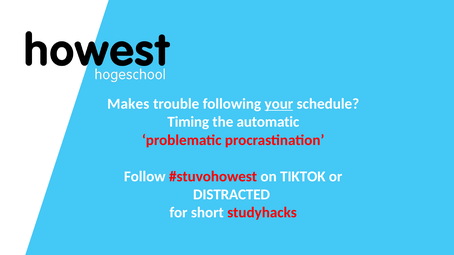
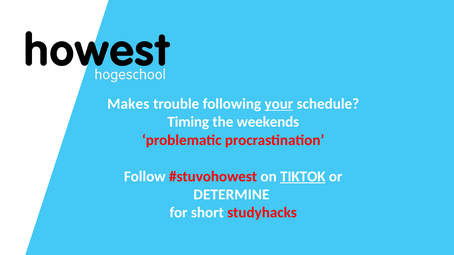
automatic: automatic -> weekends
TIKTOK underline: none -> present
DISTRACTED: DISTRACTED -> DETERMINE
